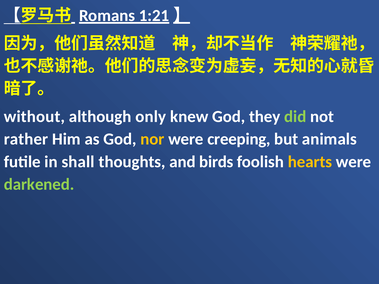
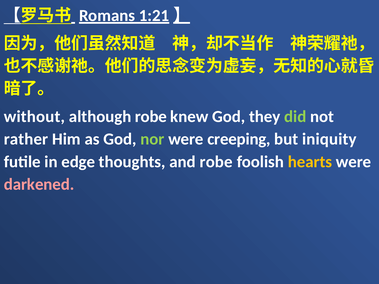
although only: only -> robe
nor colour: yellow -> light green
animals: animals -> iniquity
shall: shall -> edge
and birds: birds -> robe
darkened colour: light green -> pink
